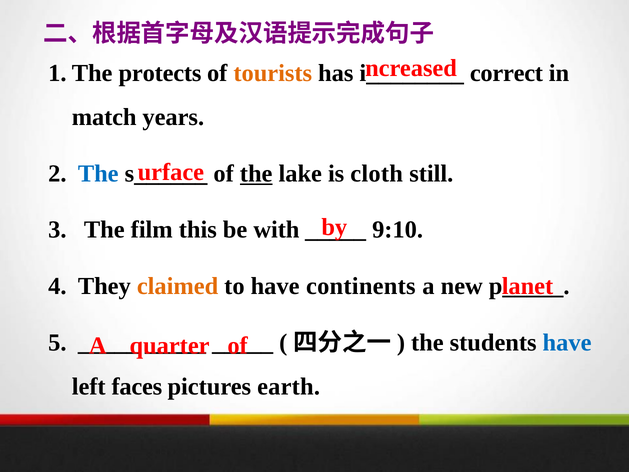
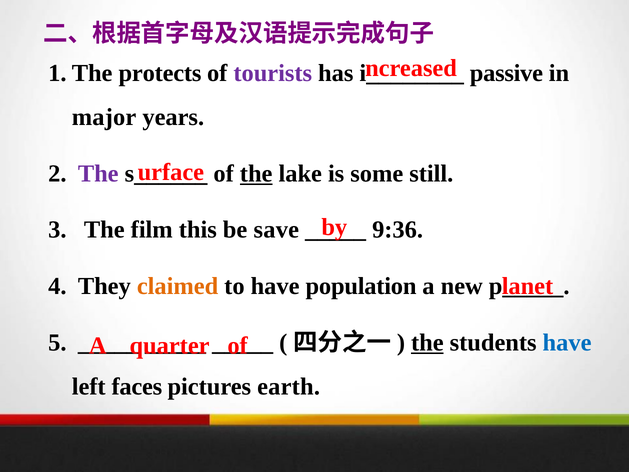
tourists colour: orange -> purple
correct: correct -> passive
match: match -> major
The at (98, 173) colour: blue -> purple
cloth: cloth -> some
with: with -> save
9:10: 9:10 -> 9:36
continents: continents -> population
the at (427, 342) underline: none -> present
